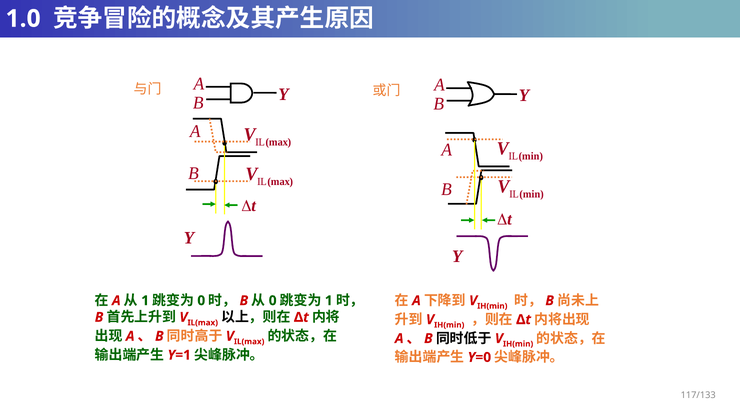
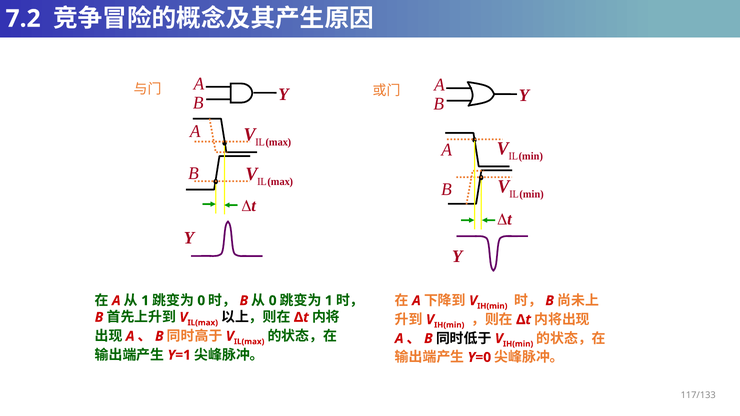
1.0: 1.0 -> 7.2
